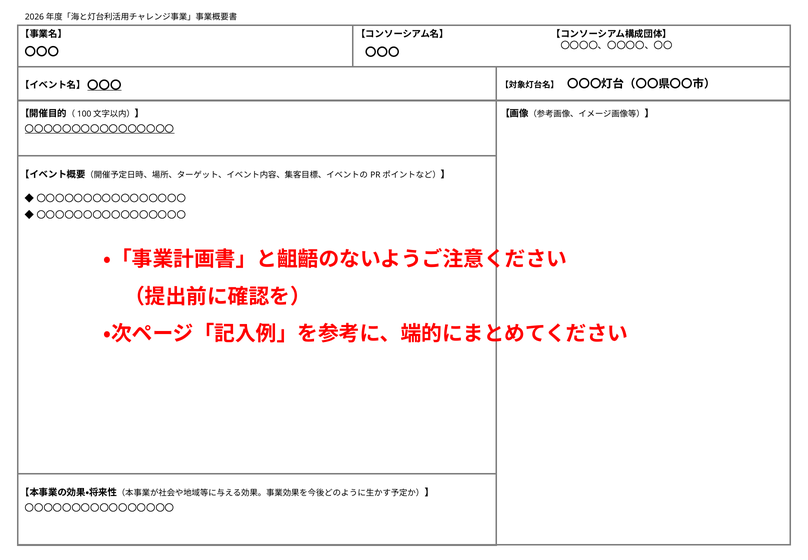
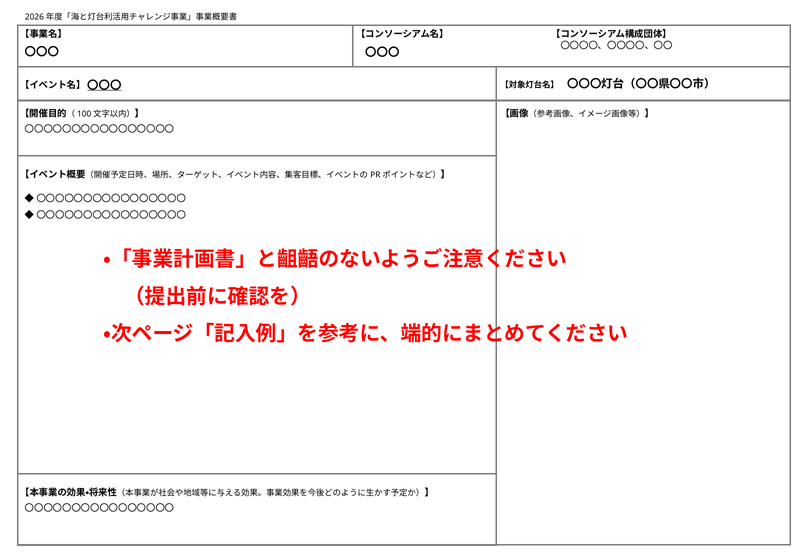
〇〇〇〇〇〇〇〇〇〇〇〇〇〇〇〇 at (100, 129) underline: present -> none
